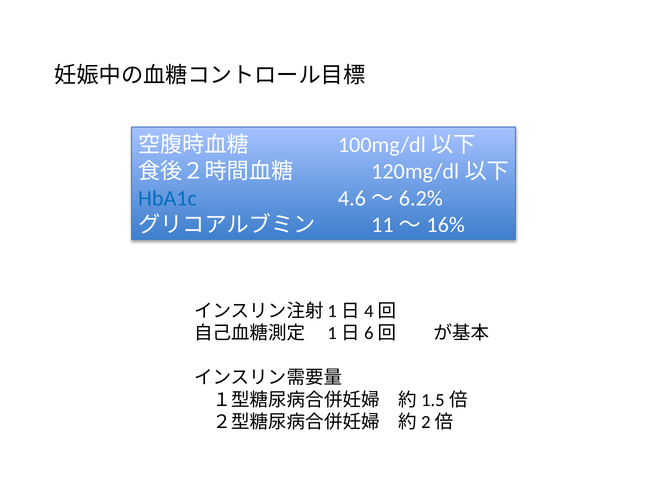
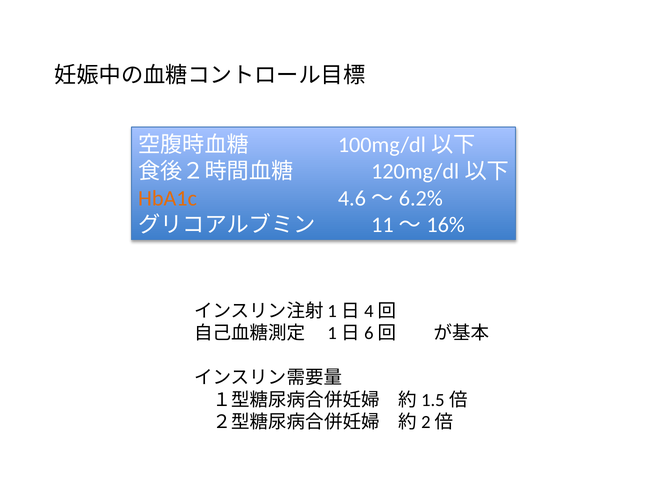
HbA1c colour: blue -> orange
